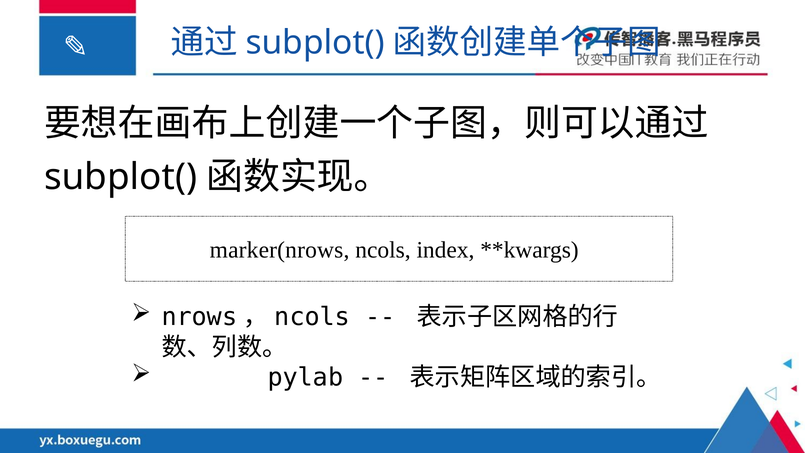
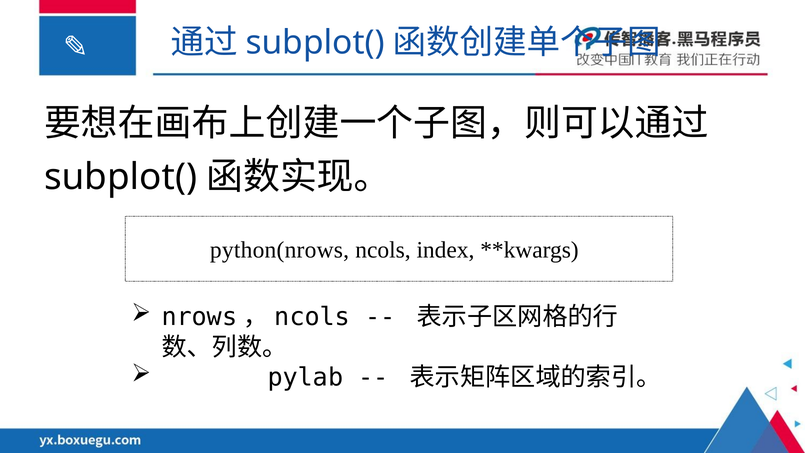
marker(nrows: marker(nrows -> python(nrows
